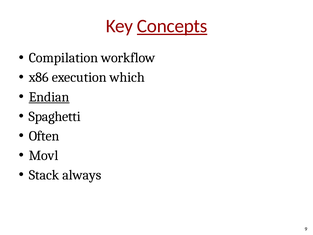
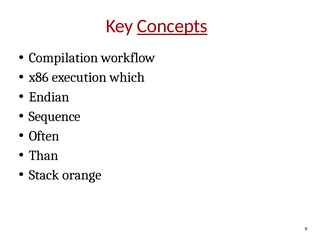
Endian underline: present -> none
Spaghetti: Spaghetti -> Sequence
Movl: Movl -> Than
always: always -> orange
